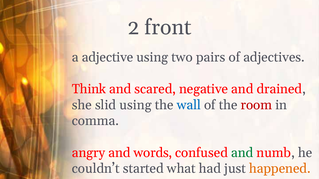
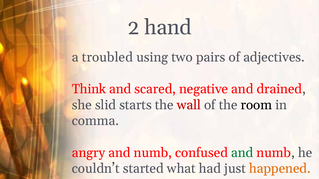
front: front -> hand
adjective: adjective -> troubled
slid using: using -> starts
wall colour: blue -> red
room colour: red -> black
angry and words: words -> numb
